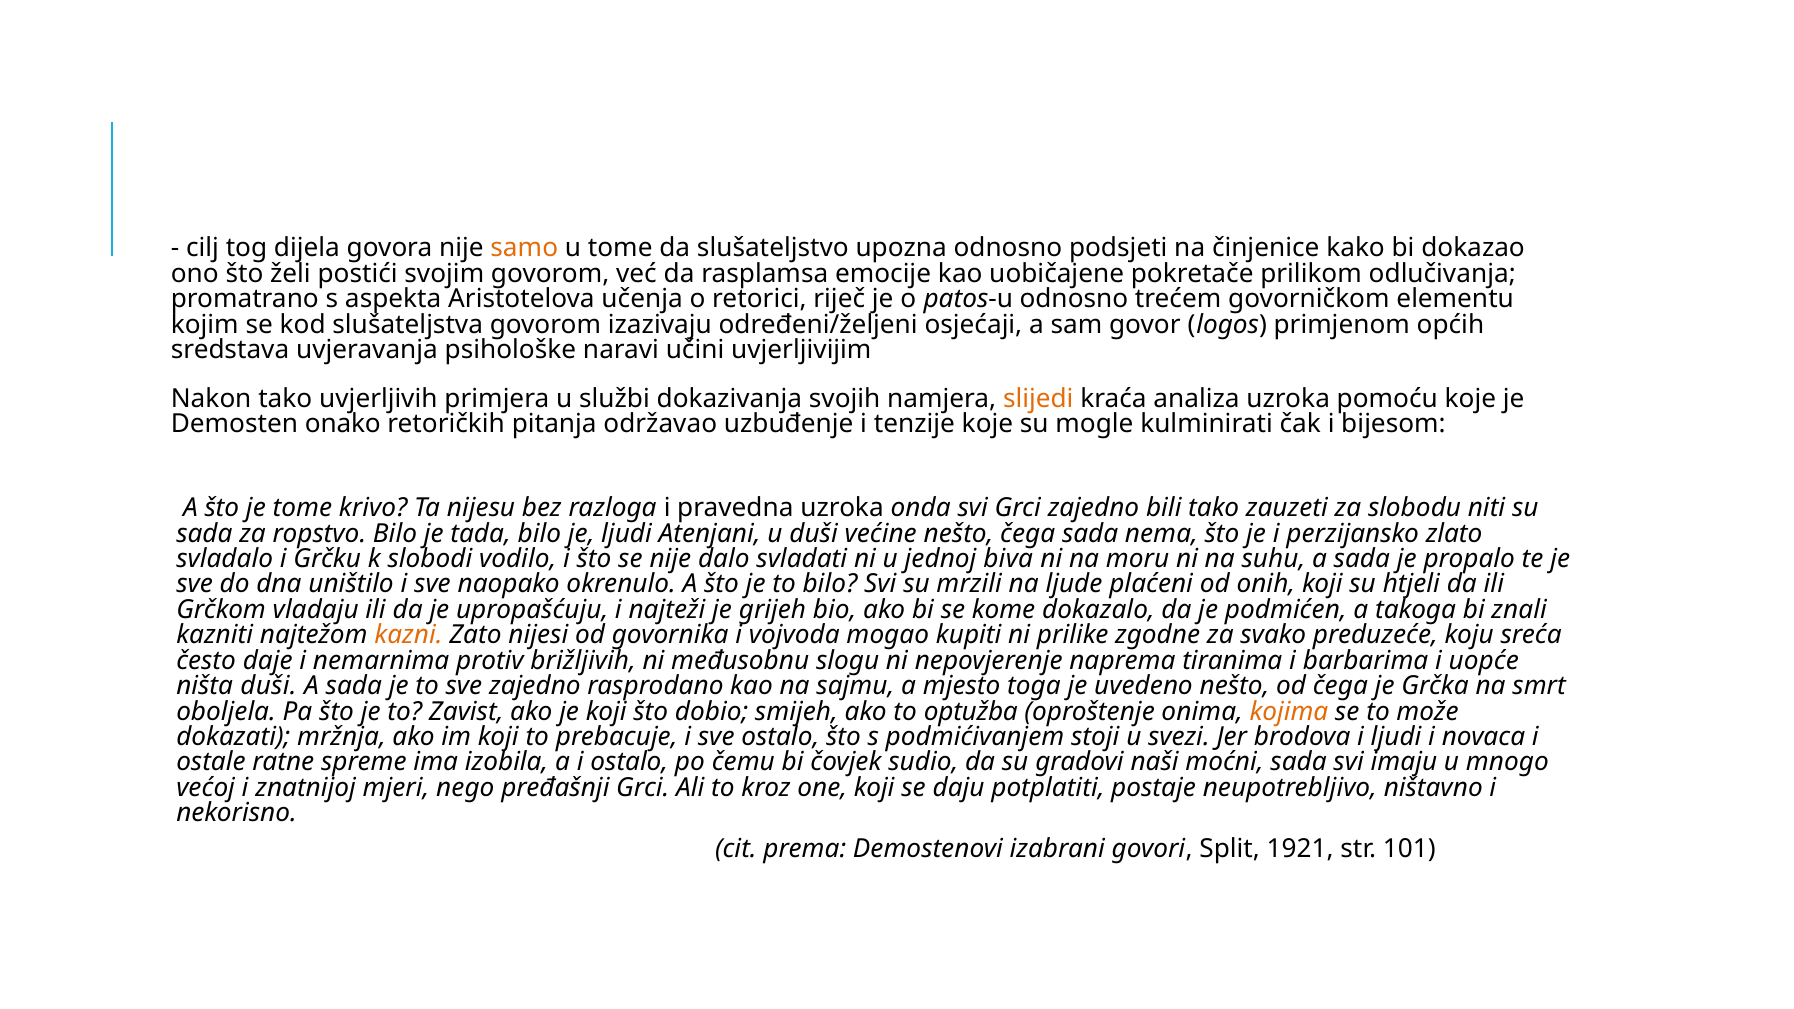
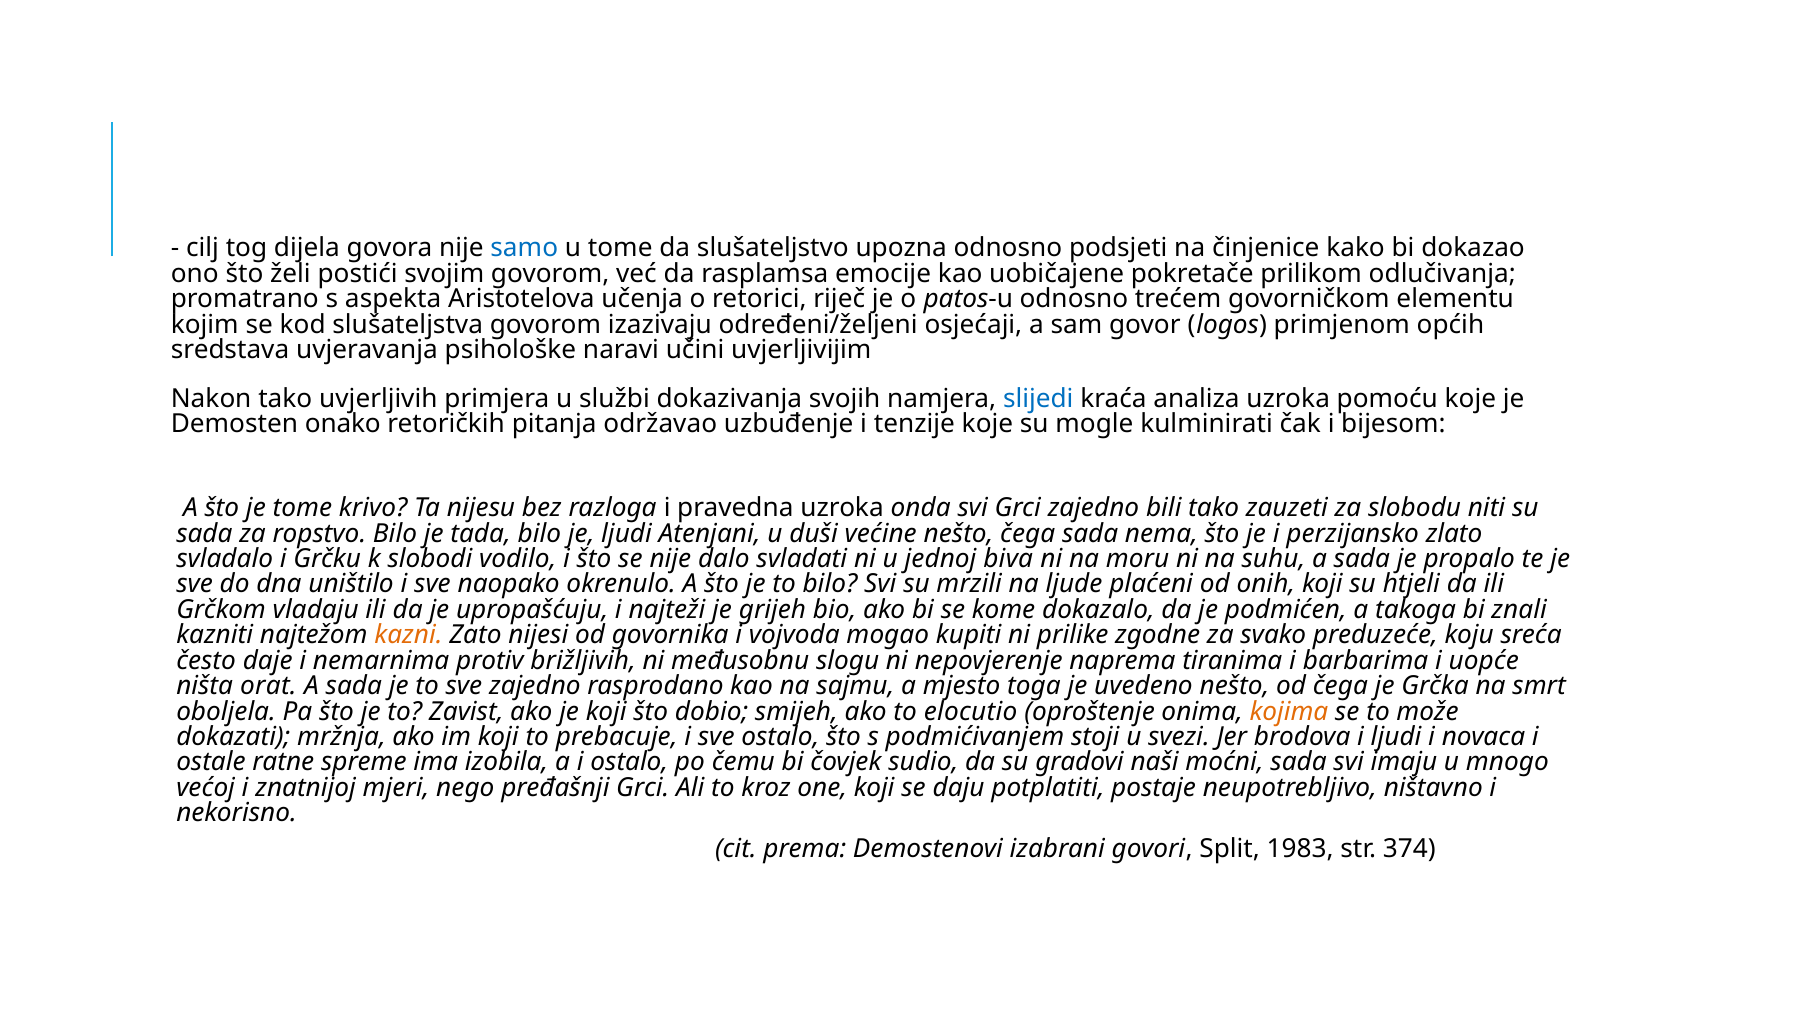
samo colour: orange -> blue
slijedi colour: orange -> blue
ništa duši: duši -> orat
optužba: optužba -> elocutio
1921: 1921 -> 1983
101: 101 -> 374
